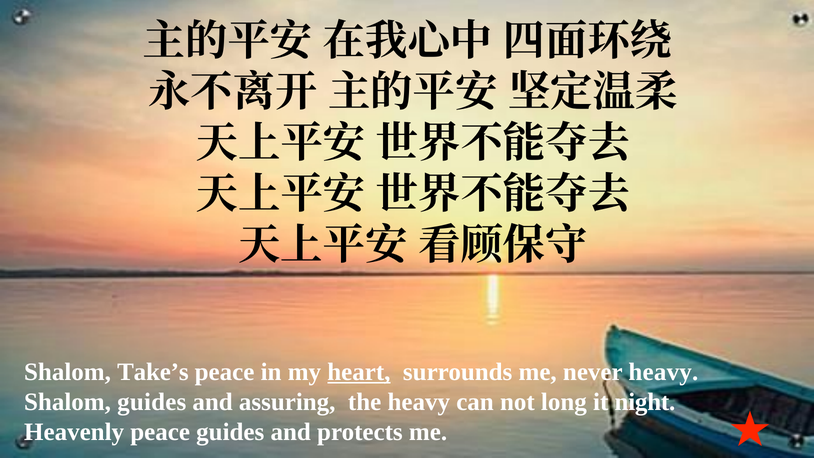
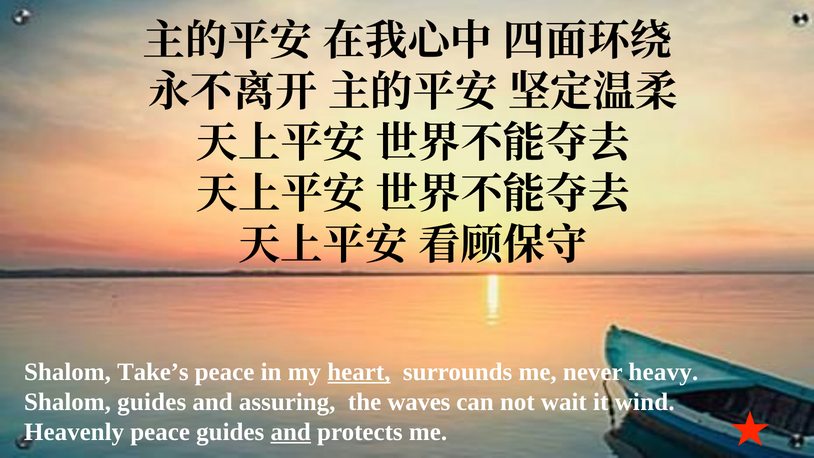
the heavy: heavy -> waves
long: long -> wait
night: night -> wind
and at (291, 432) underline: none -> present
